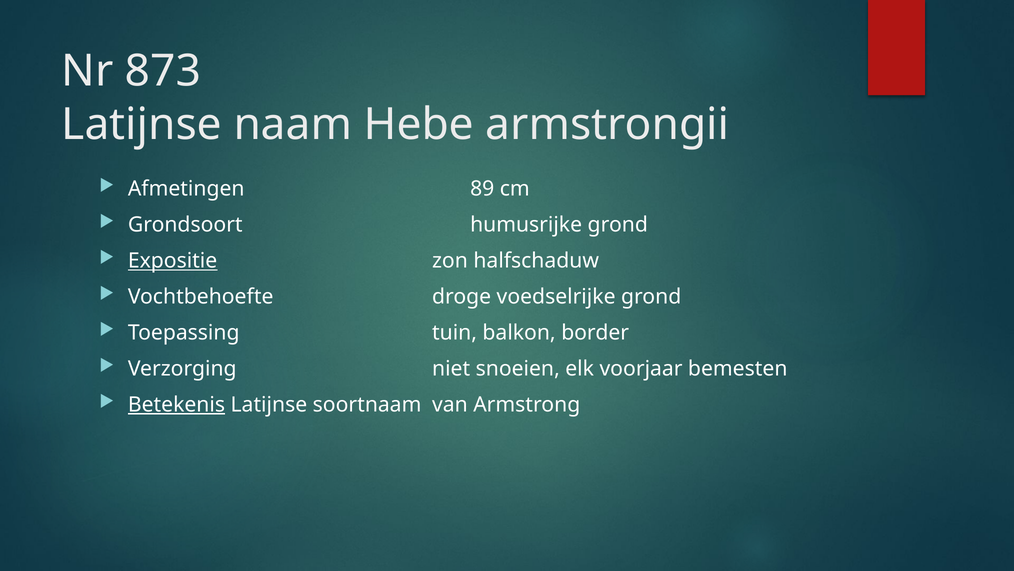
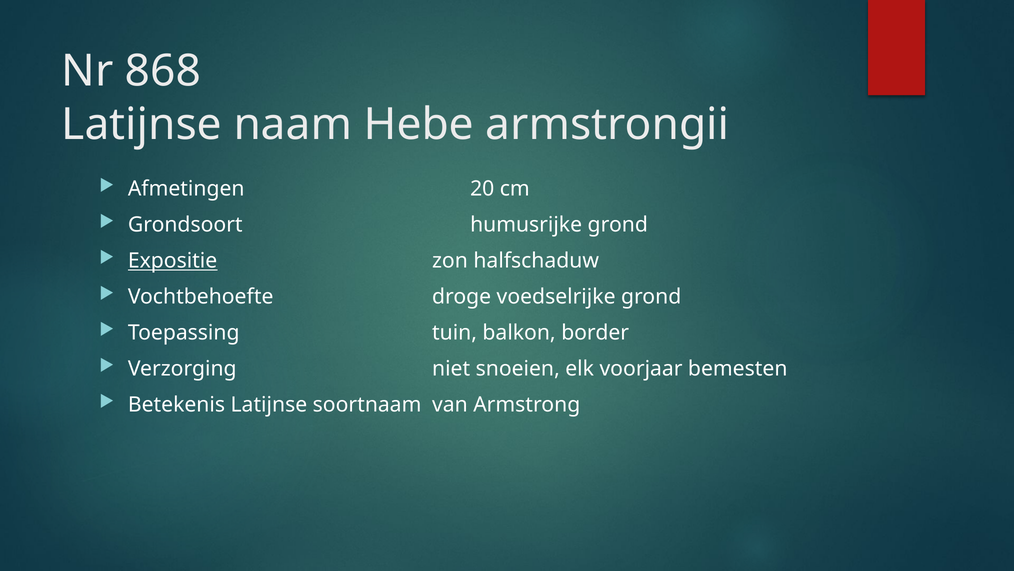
873: 873 -> 868
89: 89 -> 20
Betekenis underline: present -> none
